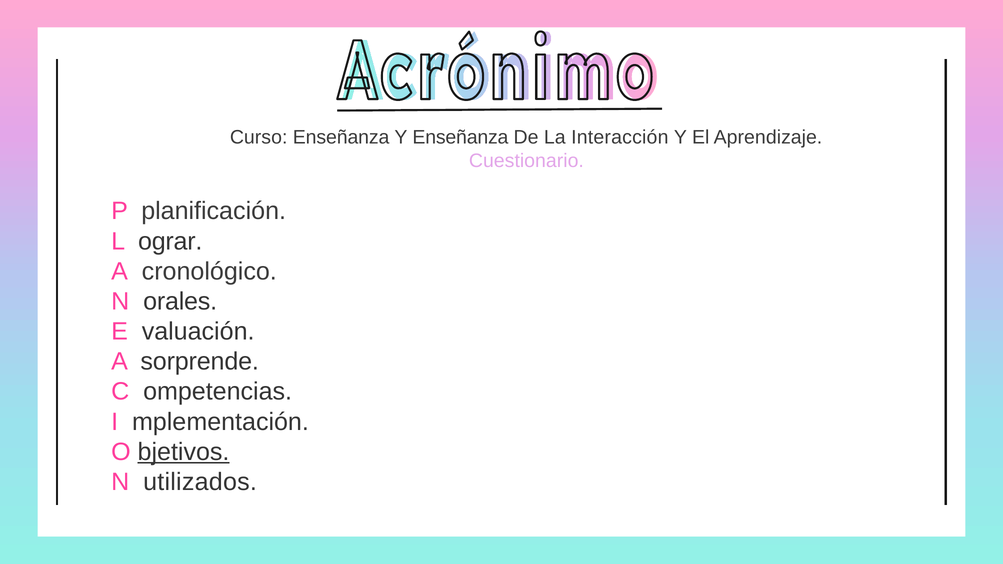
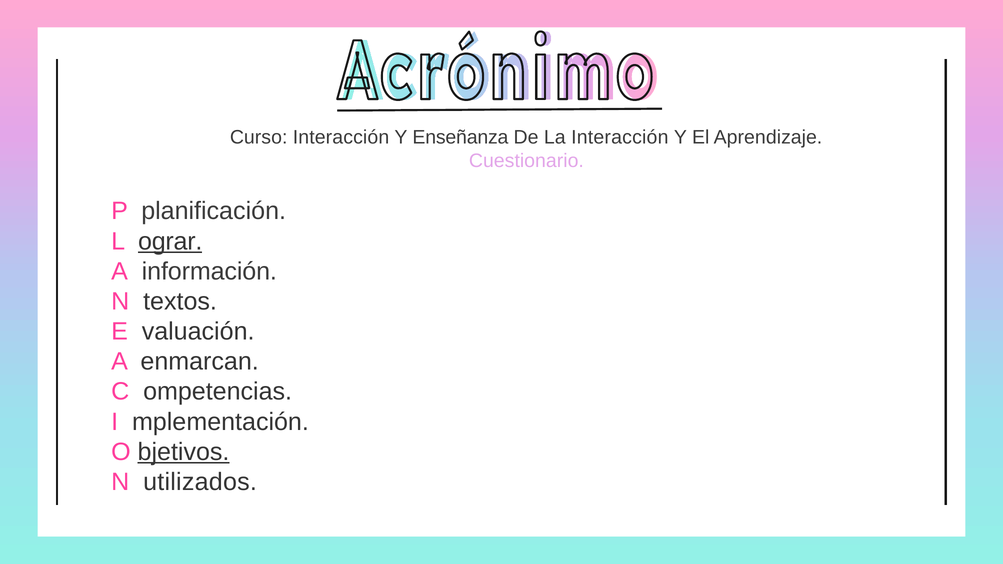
Curso Enseñanza: Enseñanza -> Interacción
ograr underline: none -> present
cronológico: cronológico -> información
orales: orales -> textos
sorprende: sorprende -> enmarcan
